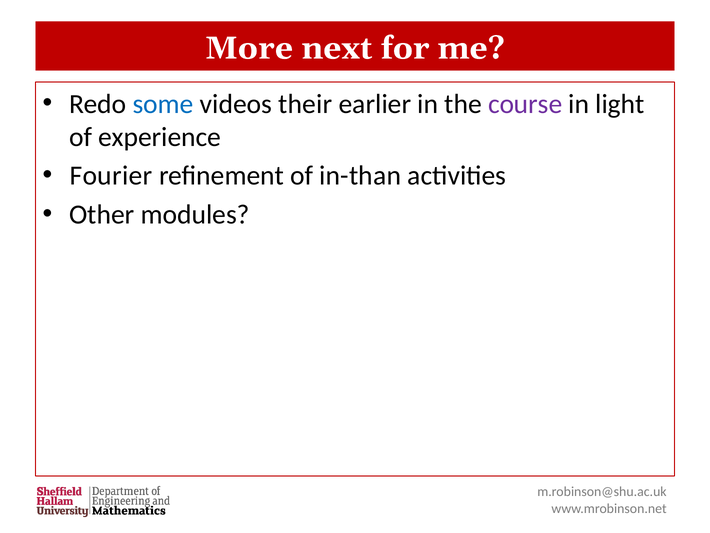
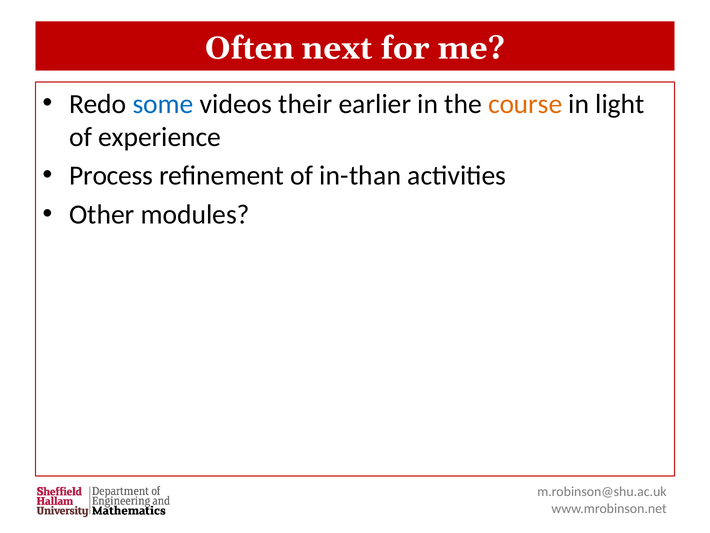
More: More -> Often
course colour: purple -> orange
Fourier: Fourier -> Process
